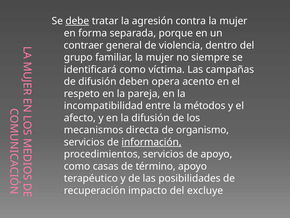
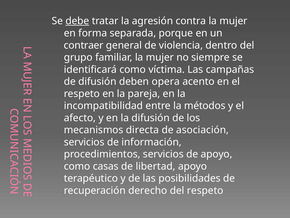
organismo: organismo -> asociación
información underline: present -> none
término: término -> libertad
impacto: impacto -> derecho
del excluye: excluye -> respeto
